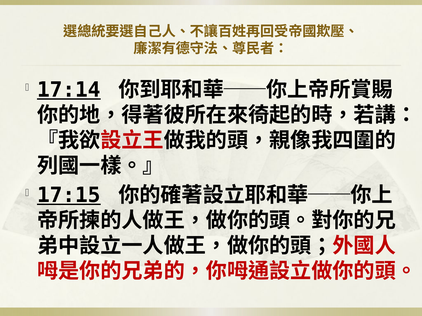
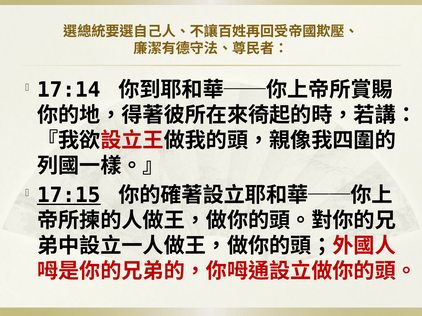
17:14 underline: present -> none
